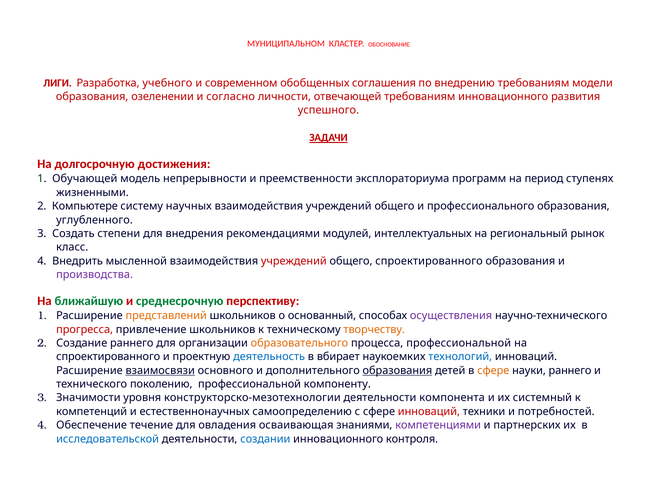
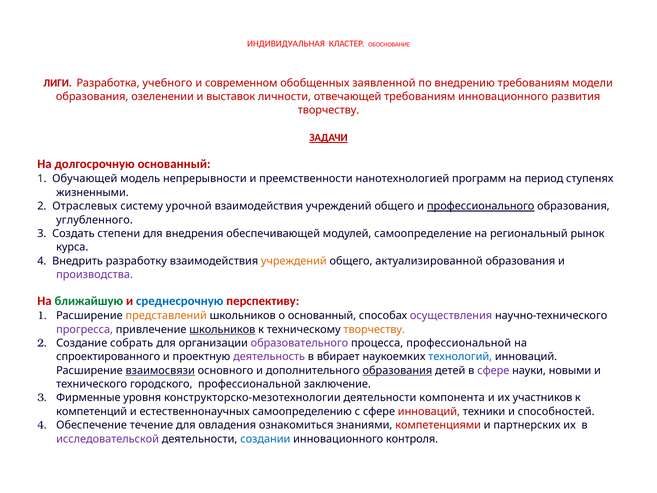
МУНИЦИПАЛЬНОМ: МУНИЦИПАЛЬНОМ -> ИНДИВИДУАЛЬНАЯ
соглашения: соглашения -> заявленной
согласно: согласно -> выставок
успешного at (328, 110): успешного -> творчеству
долгосрочную достижения: достижения -> основанный
эксплораториума: эксплораториума -> нанотехнологией
Компьютере: Компьютере -> Отраслевых
научных: научных -> урочной
профессионального underline: none -> present
рекомендациями: рекомендациями -> обеспечивающей
интеллектуальных: интеллектуальных -> самоопределение
класс: класс -> курса
мысленной: мысленной -> разработку
учреждений at (294, 261) colour: red -> orange
общего спроектированного: спроектированного -> актуализированной
среднесрочную colour: green -> blue
прогресса colour: red -> purple
школьников at (222, 329) underline: none -> present
Создание раннего: раннего -> собрать
образовательного colour: orange -> purple
деятельность colour: blue -> purple
сфере at (493, 370) colour: orange -> purple
науки раннего: раннего -> новыми
поколению: поколению -> городского
компоненту: компоненту -> заключение
Значимости: Значимости -> Фирменные
системный: системный -> участников
потребностей: потребностей -> способностей
осваивающая: осваивающая -> ознакомиться
компетенциями colour: purple -> red
исследовательской colour: blue -> purple
